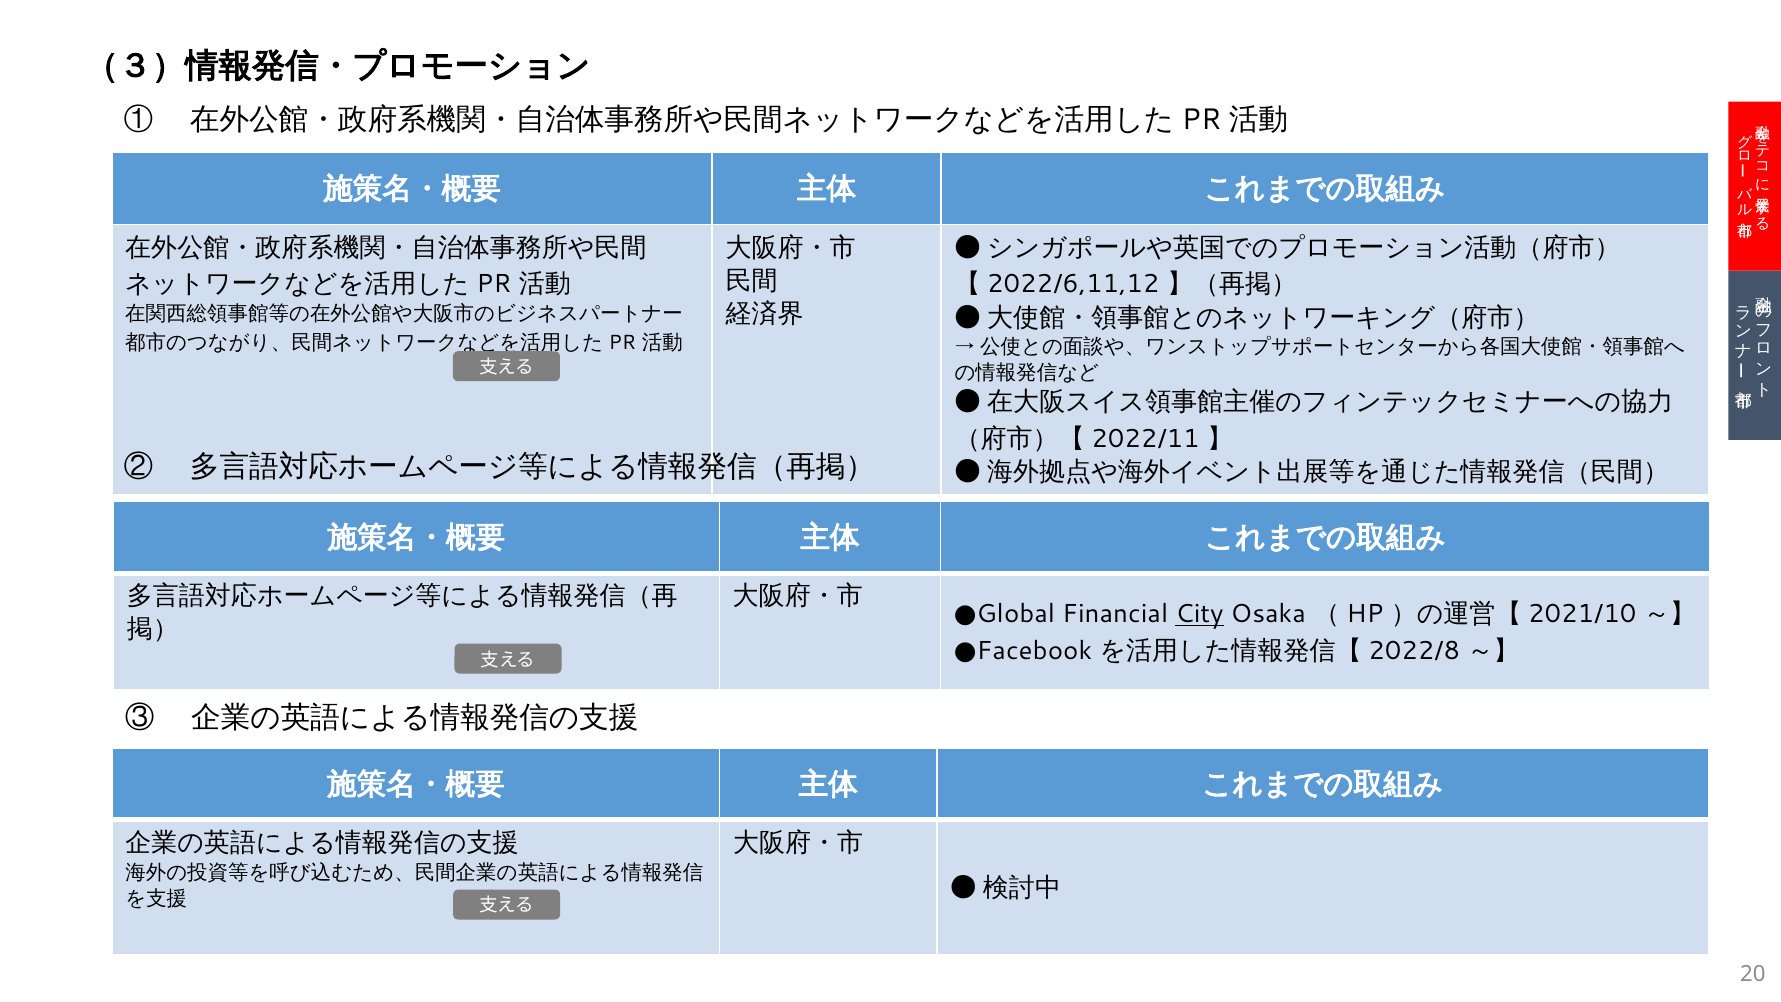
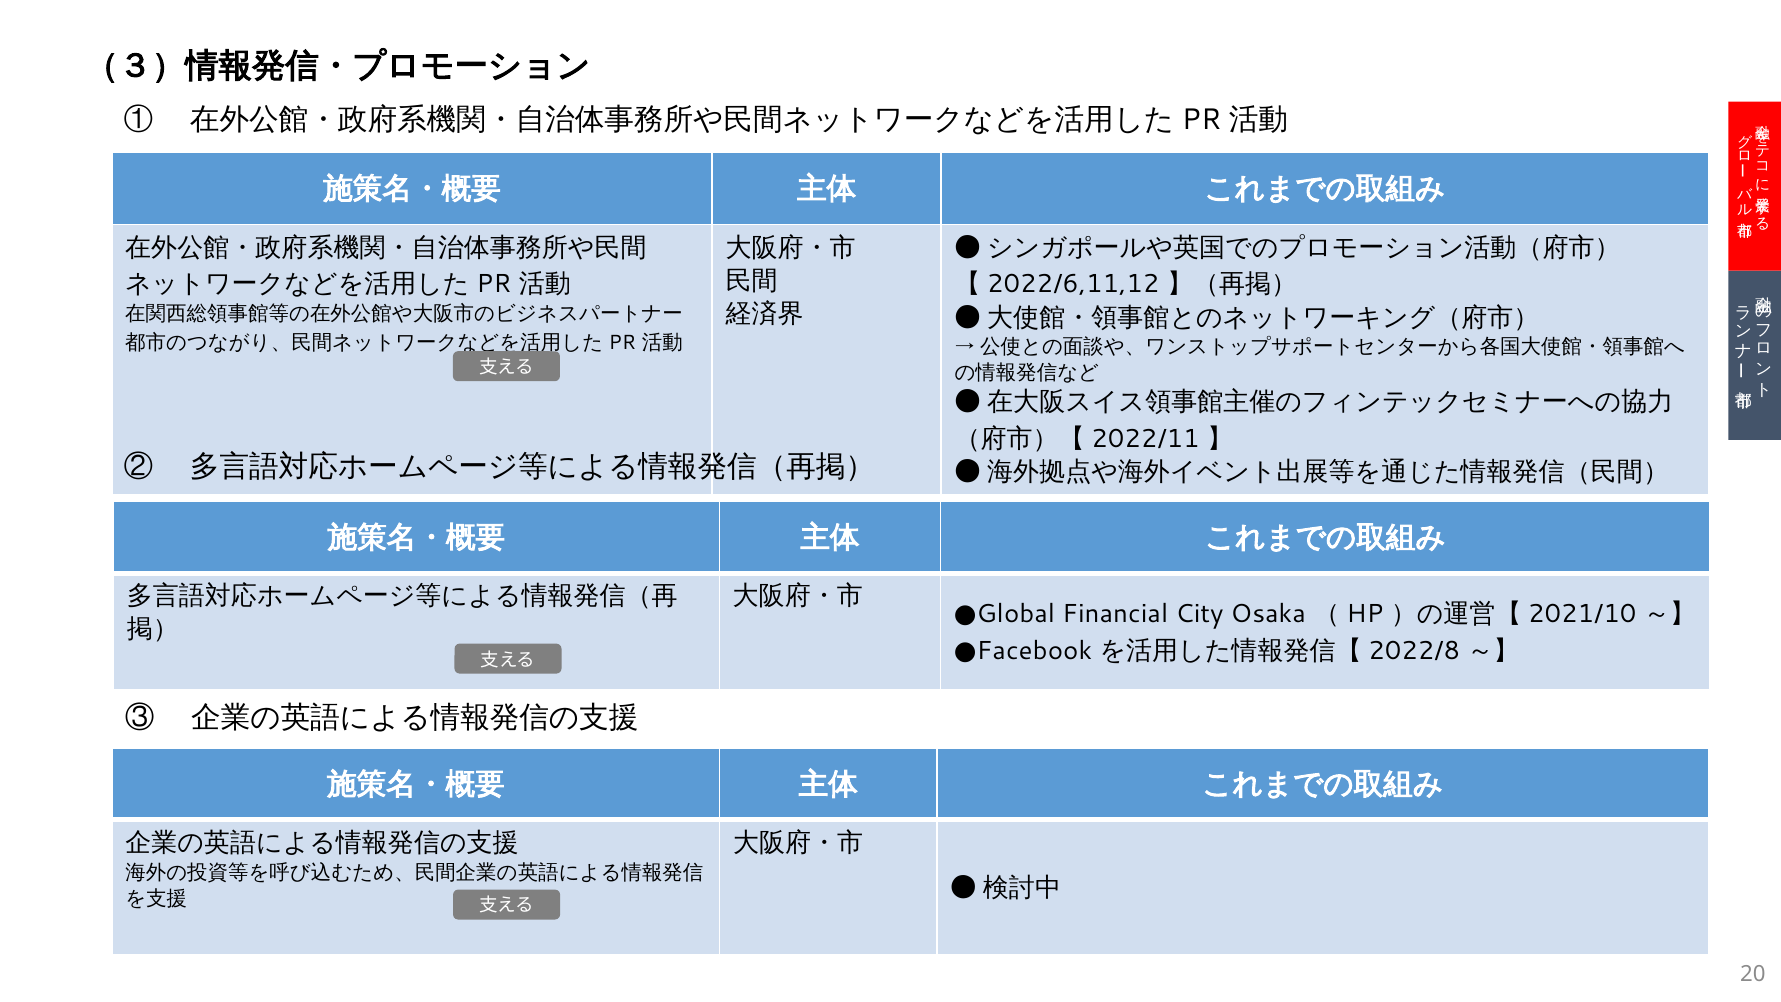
City underline: present -> none
